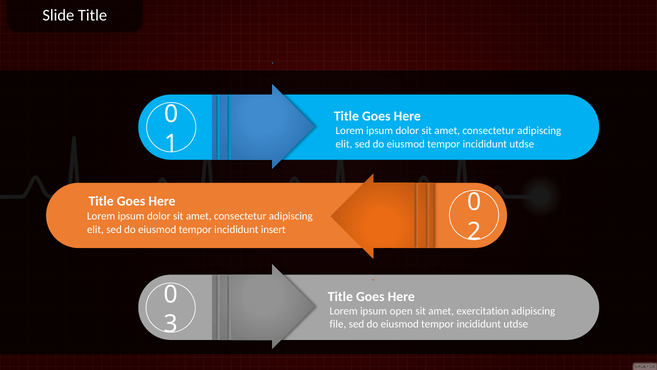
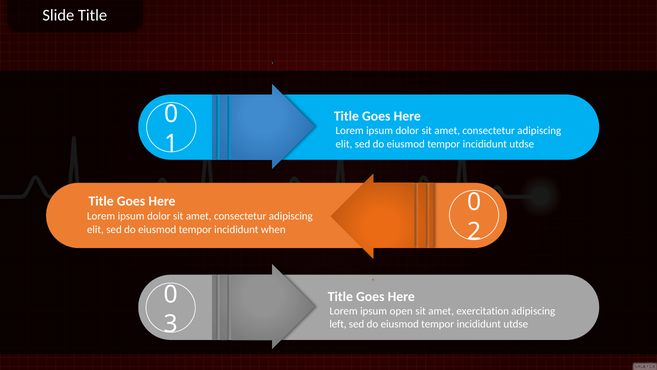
insert: insert -> when
file: file -> left
